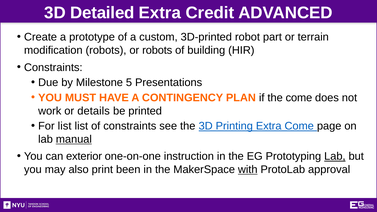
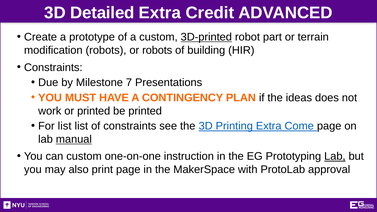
3D-printed underline: none -> present
5: 5 -> 7
the come: come -> ideas
or details: details -> printed
can exterior: exterior -> custom
print been: been -> page
with underline: present -> none
